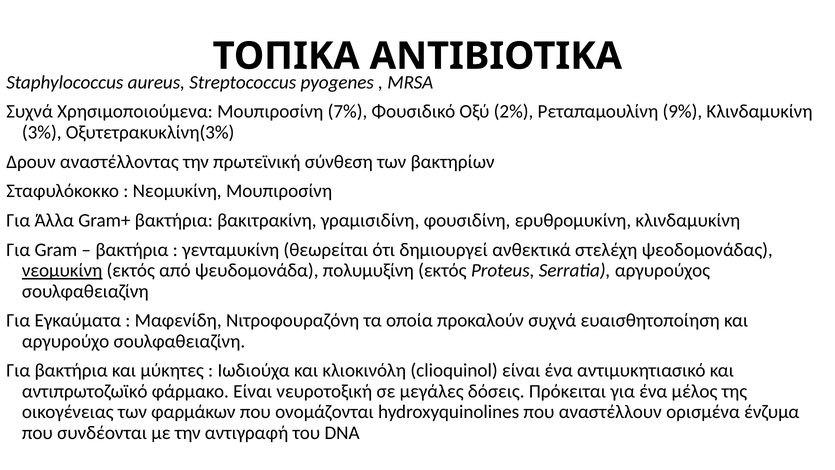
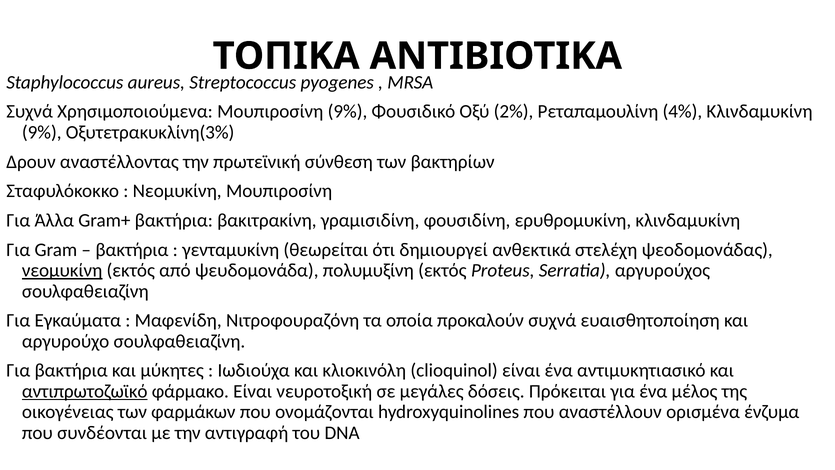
Μουπιροσίνη 7%: 7% -> 9%
9%: 9% -> 4%
3% at (42, 132): 3% -> 9%
αντιπρωτοζωϊκό underline: none -> present
